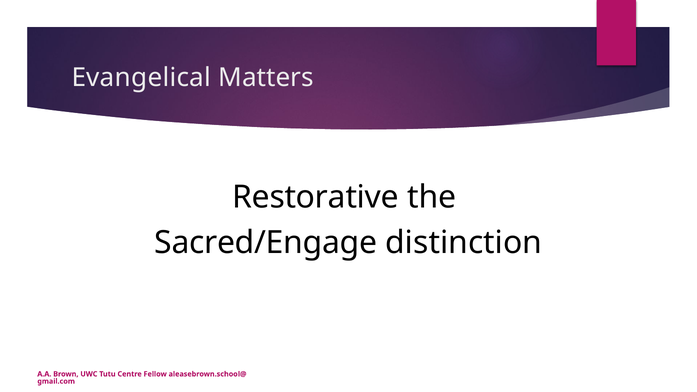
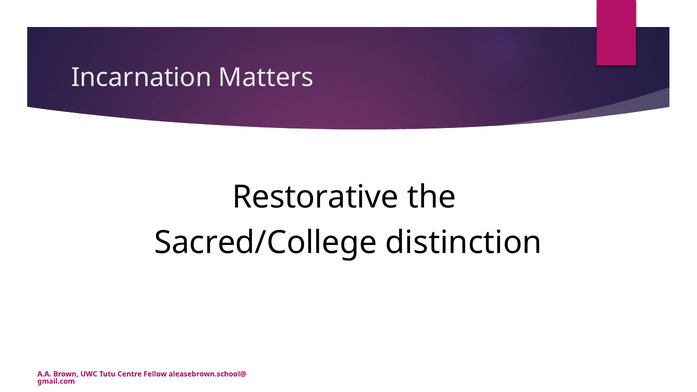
Evangelical: Evangelical -> Incarnation
Sacred/Engage: Sacred/Engage -> Sacred/College
